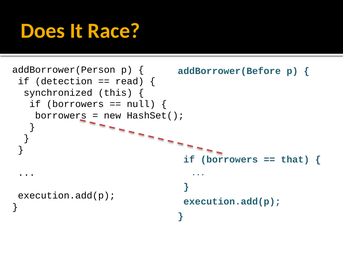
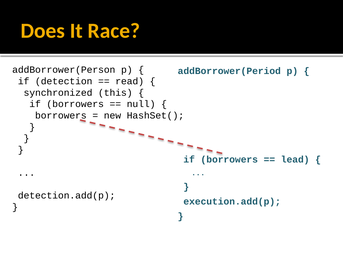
addBorrower(Before: addBorrower(Before -> addBorrower(Period
that: that -> lead
execution.add(p at (67, 196): execution.add(p -> detection.add(p
